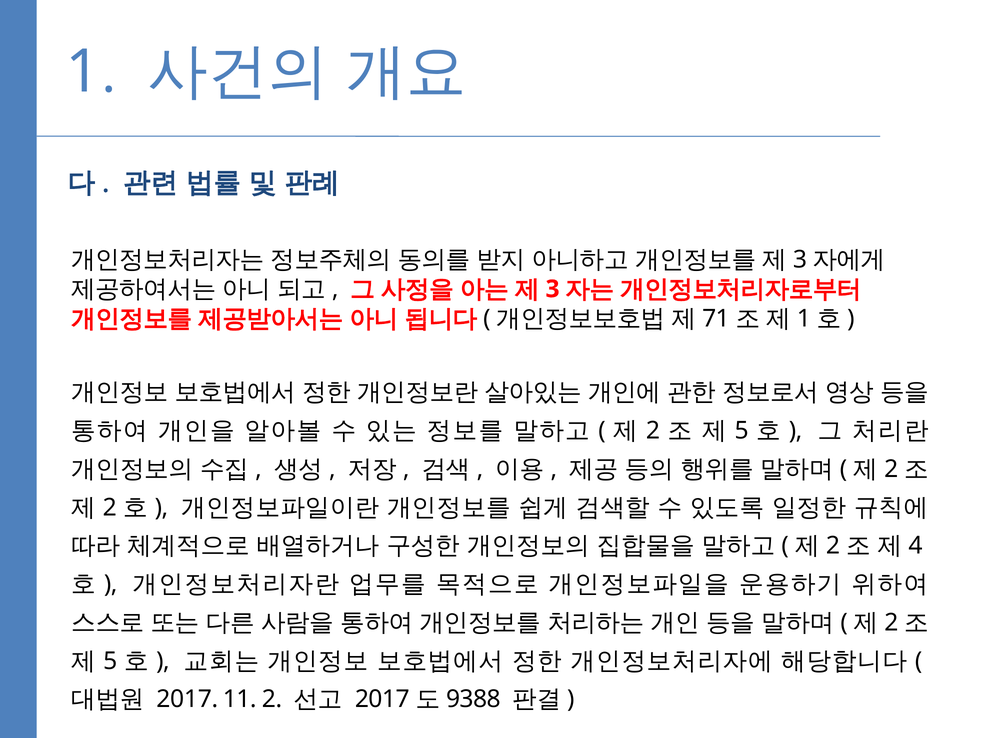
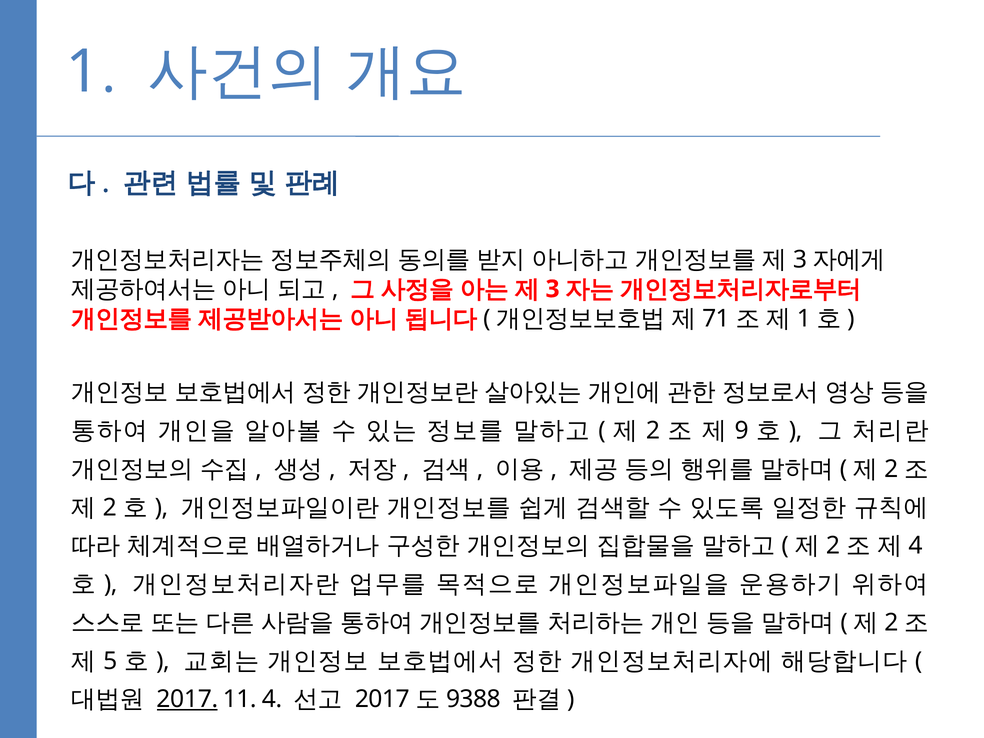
5 at (742, 431): 5 -> 9
2017 underline: none -> present
11 2: 2 -> 4
